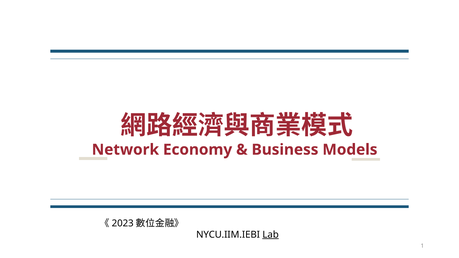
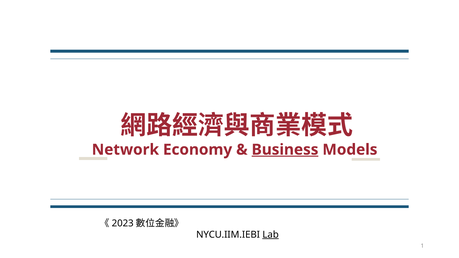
Business underline: none -> present
